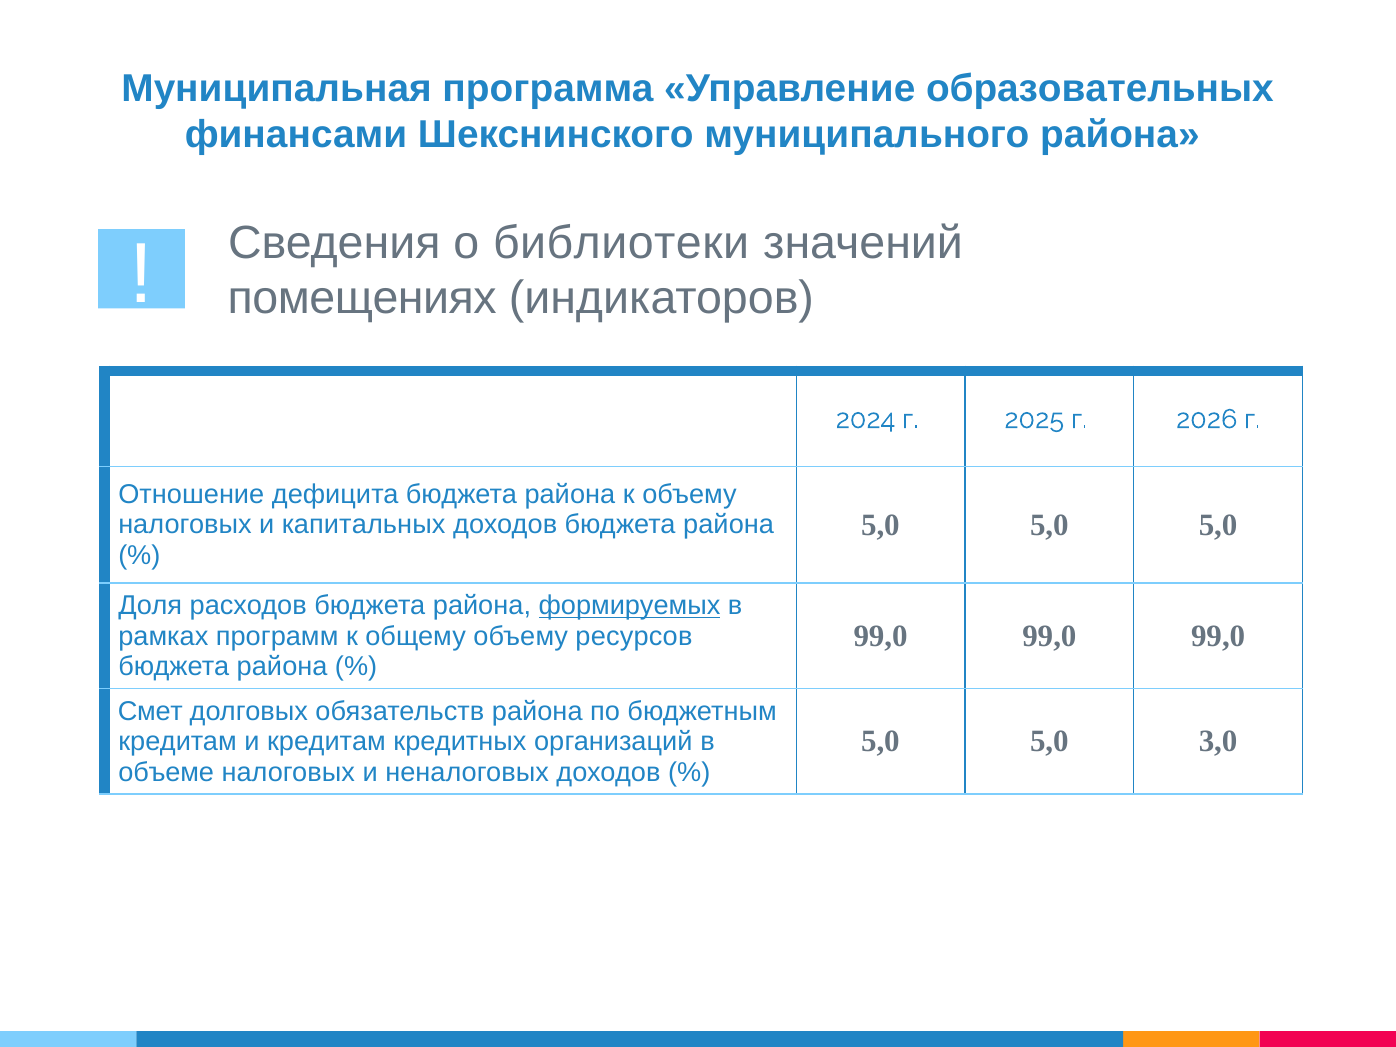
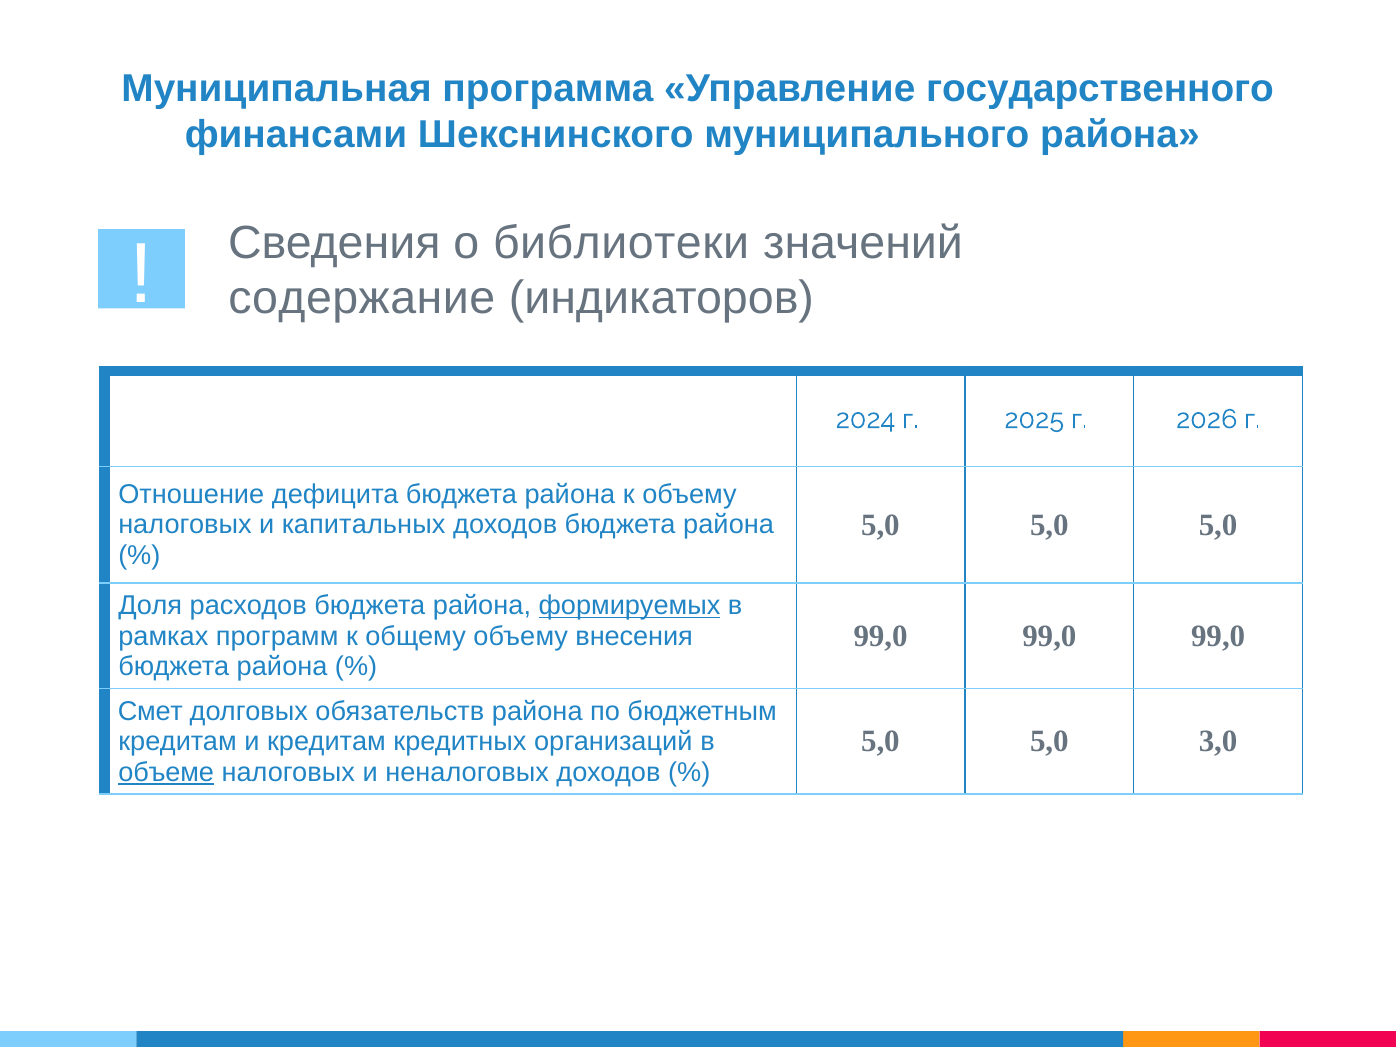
образовательных: образовательных -> государственного
помещениях: помещениях -> содержание
ресурсов: ресурсов -> внесения
объеме underline: none -> present
